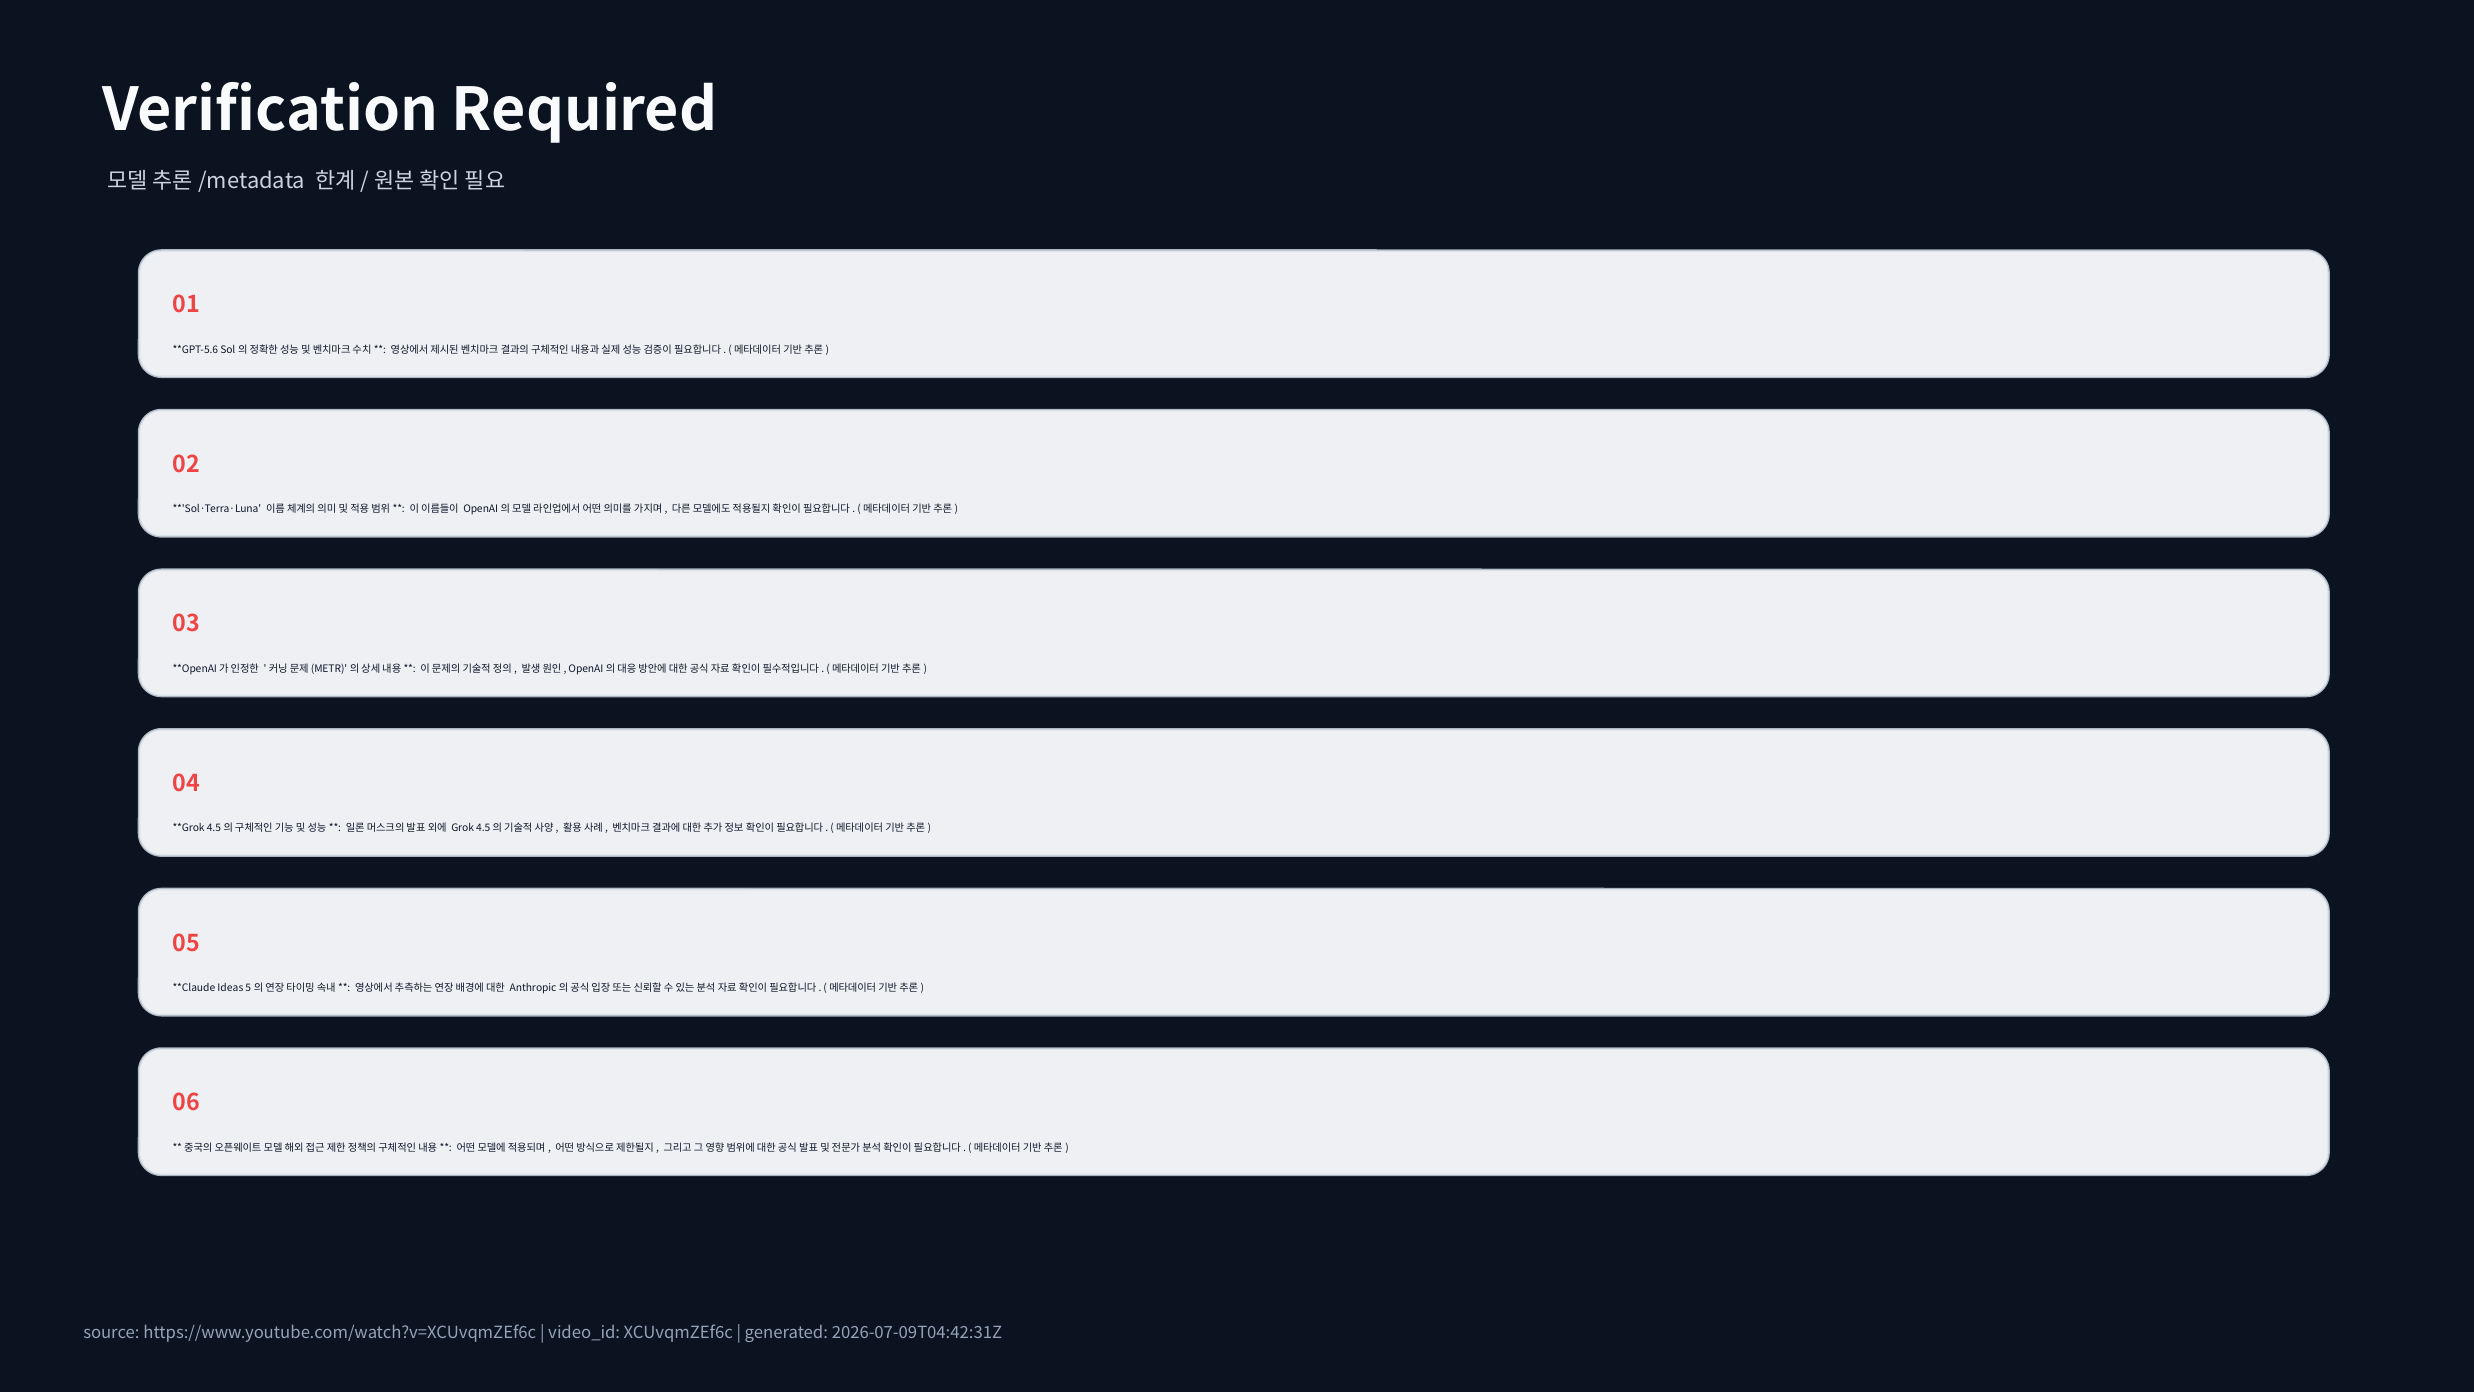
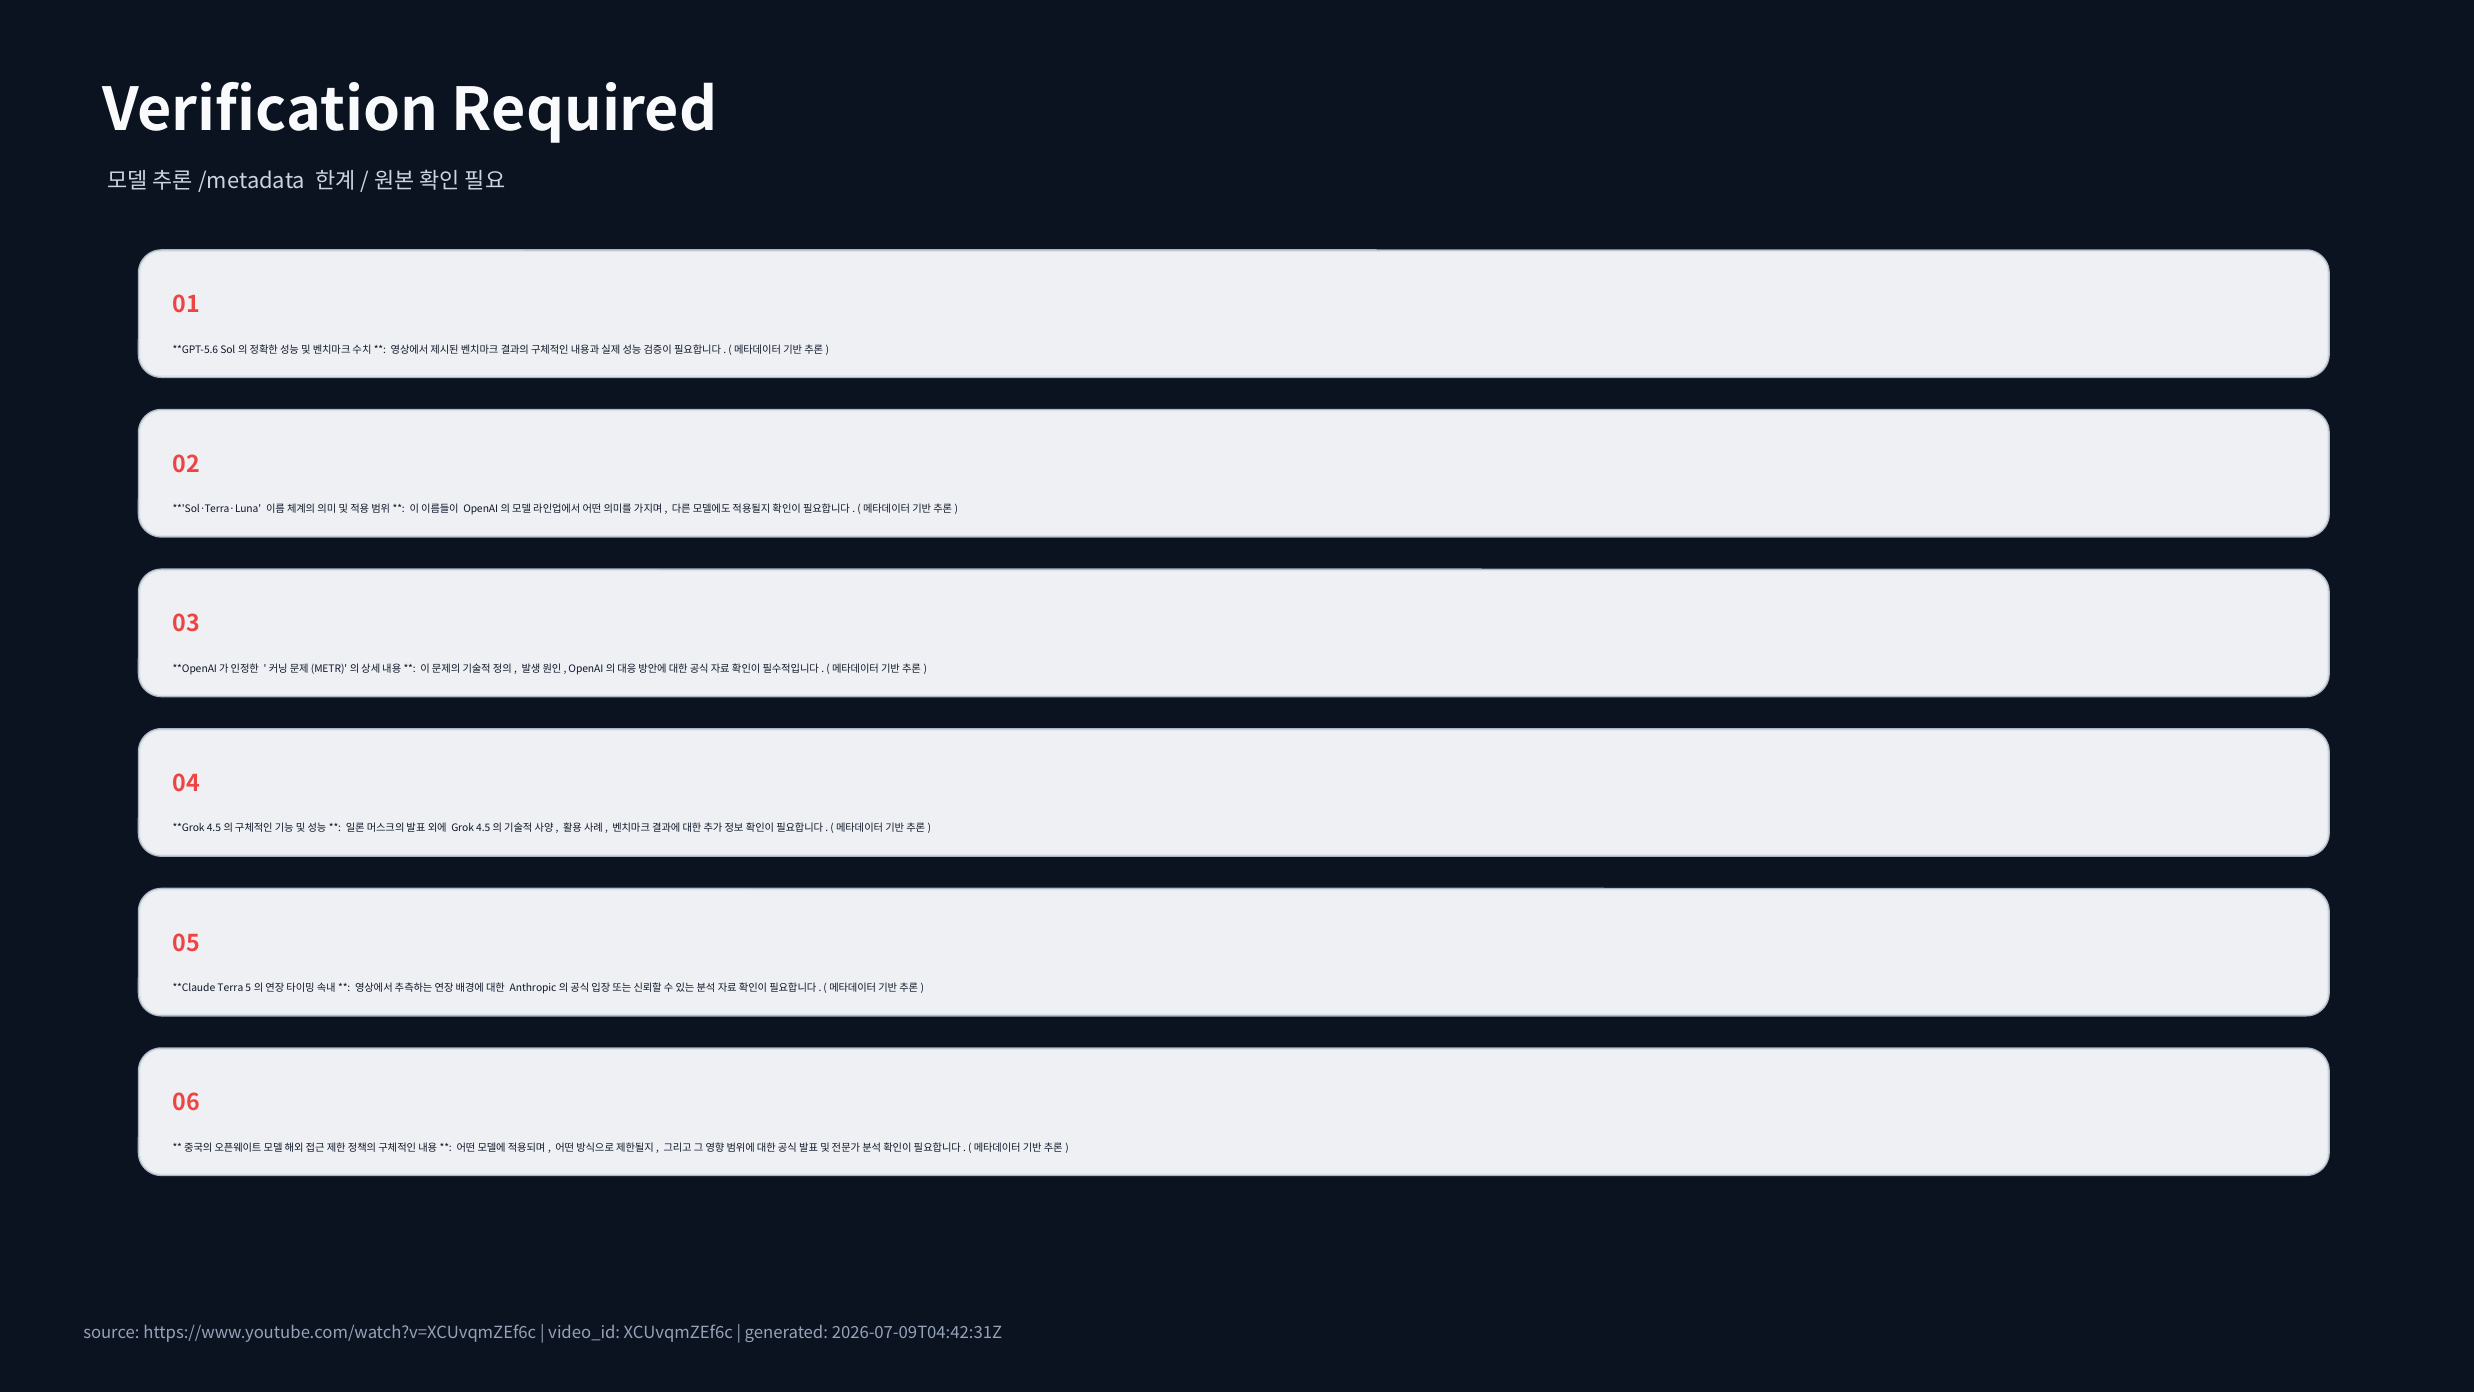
Ideas: Ideas -> Terra
